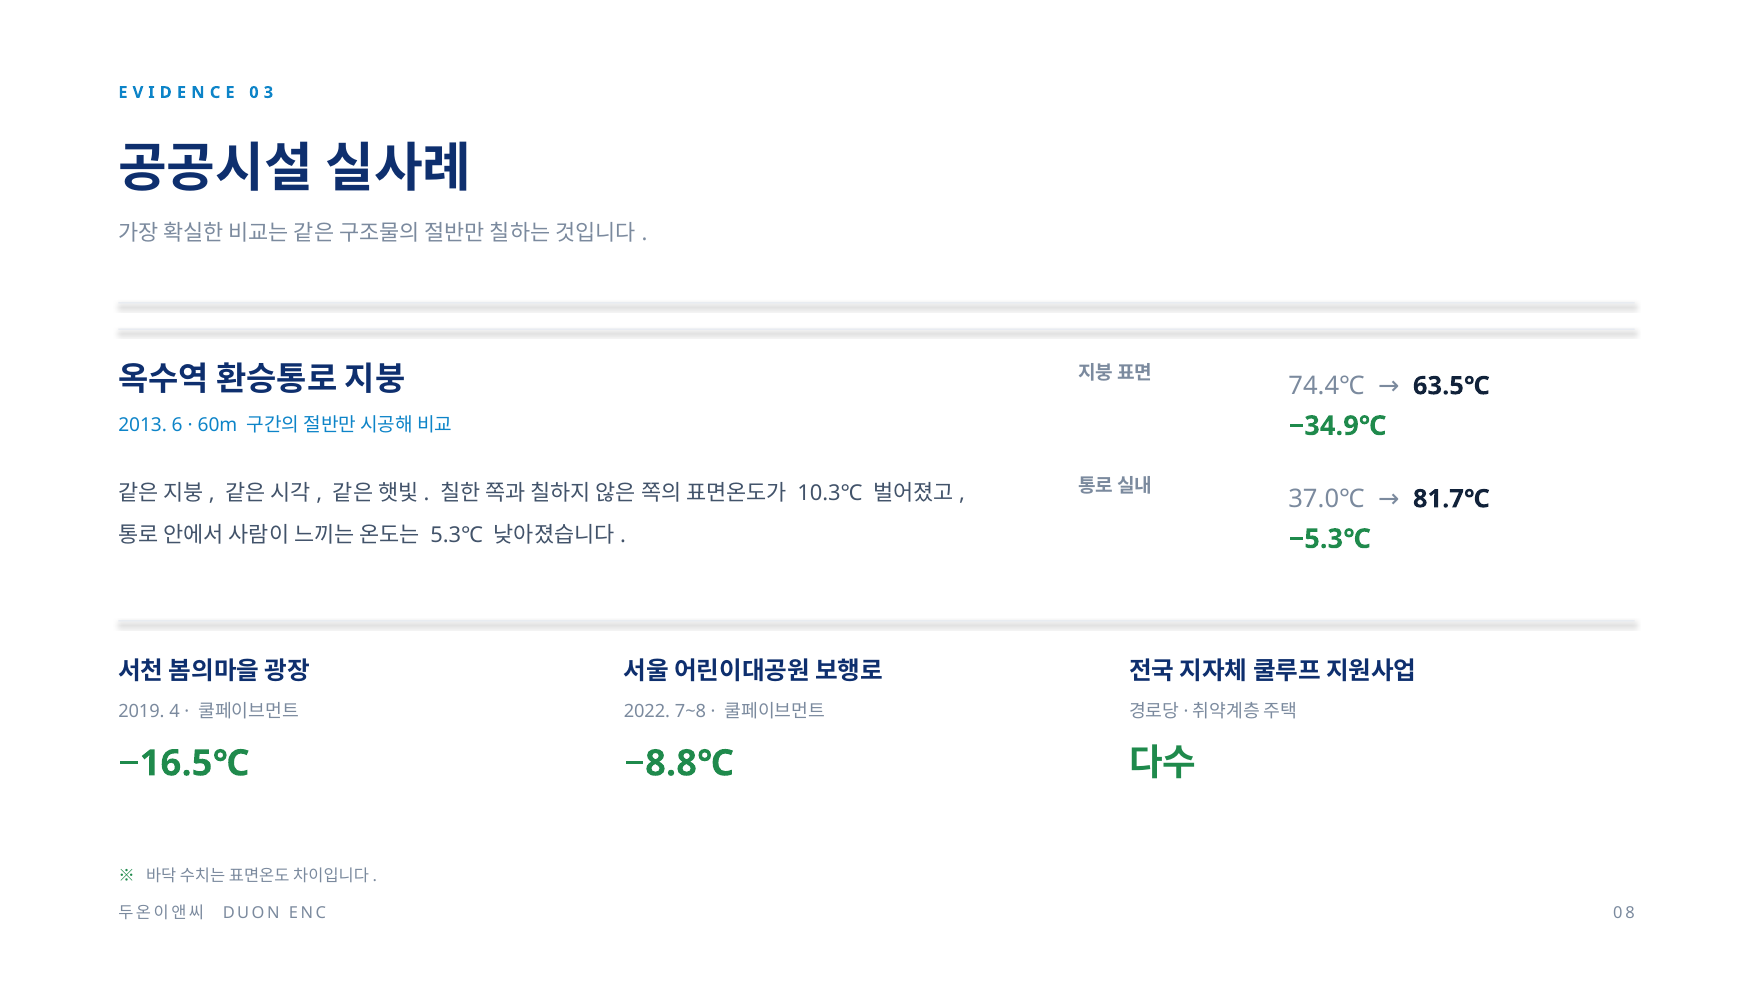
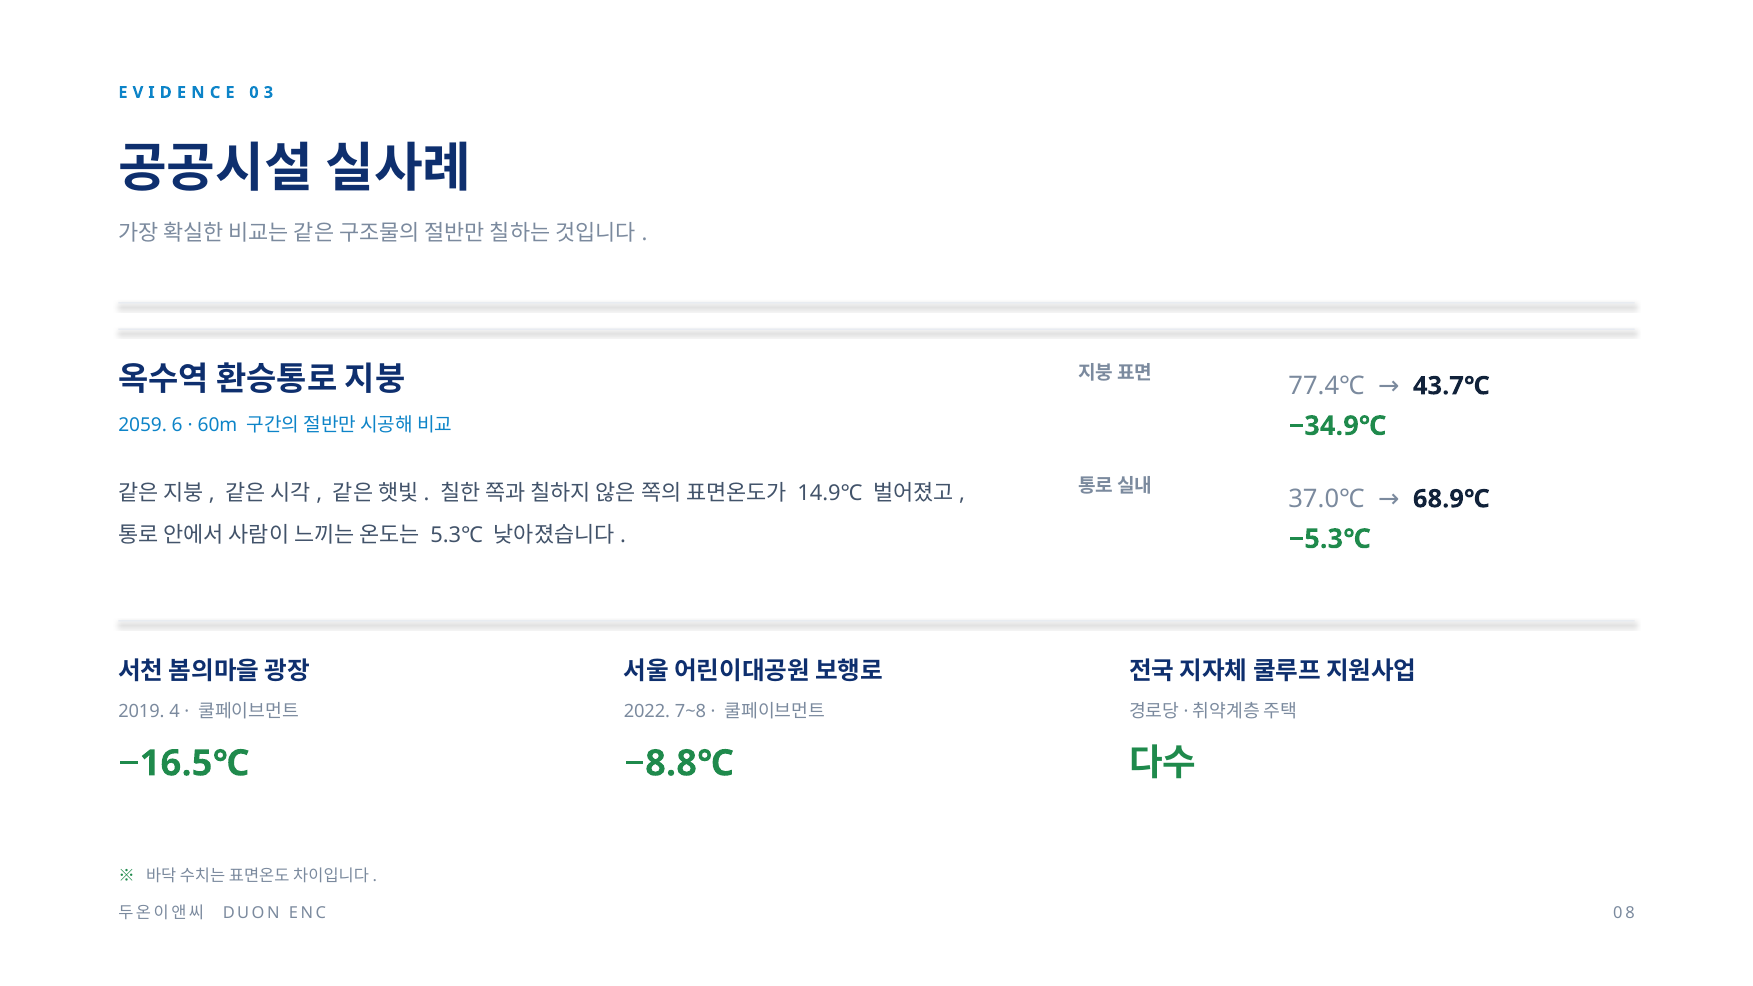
74.4℃: 74.4℃ -> 77.4℃
63.5℃: 63.5℃ -> 43.7℃
2013: 2013 -> 2059
10.3℃: 10.3℃ -> 14.9℃
81.7℃: 81.7℃ -> 68.9℃
